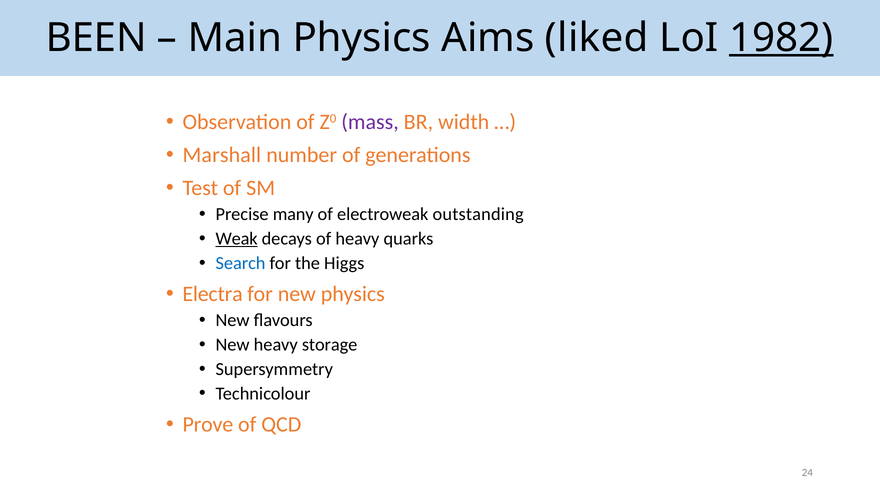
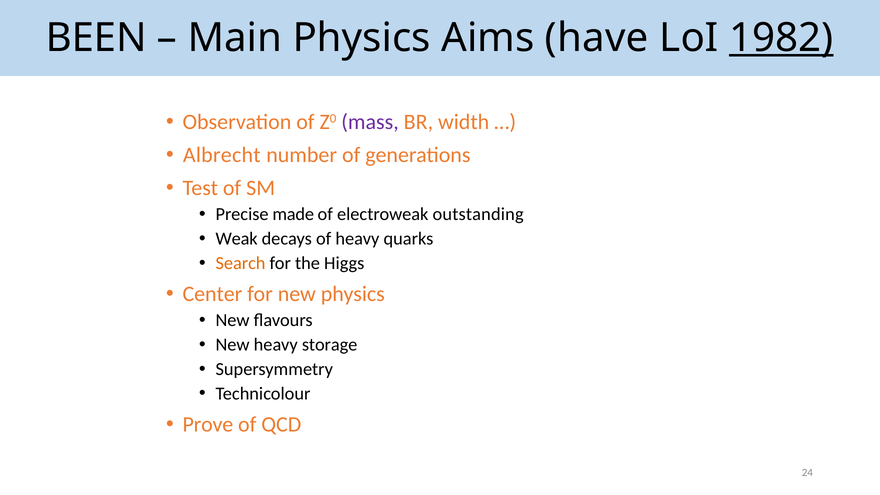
liked: liked -> have
Marshall: Marshall -> Albrecht
many: many -> made
Weak underline: present -> none
Search colour: blue -> orange
Electra: Electra -> Center
